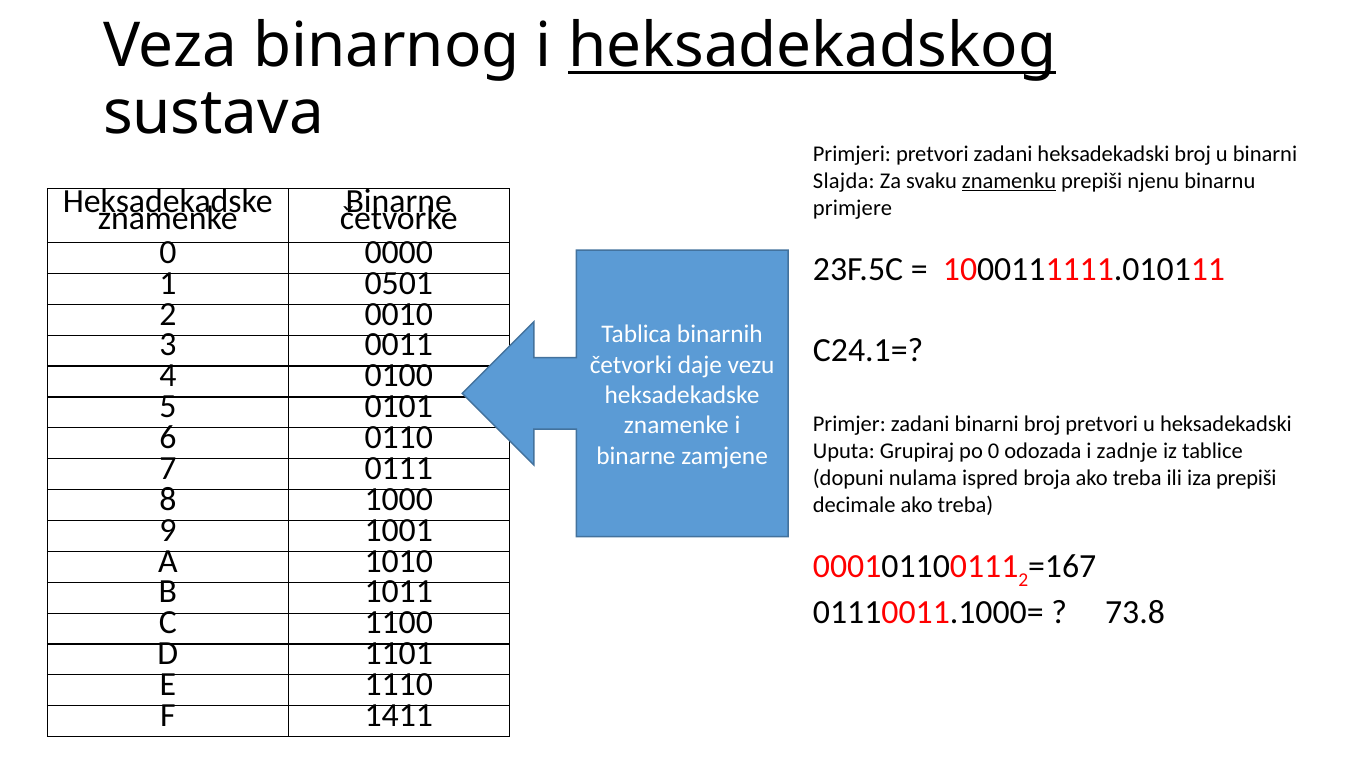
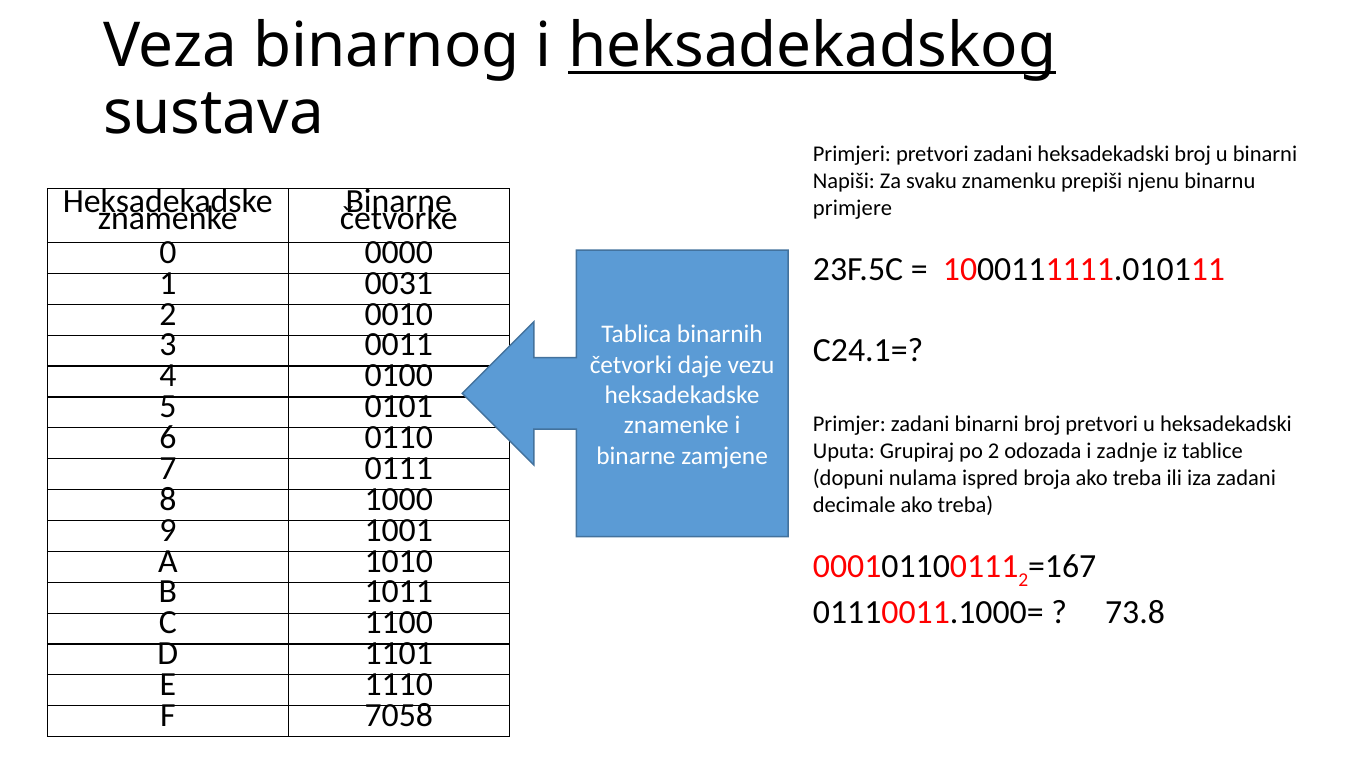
Slajda: Slajda -> Napiši
znamenku underline: present -> none
0501: 0501 -> 0031
po 0: 0 -> 2
iza prepiši: prepiši -> zadani
1411: 1411 -> 7058
